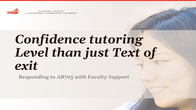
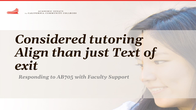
Confidence: Confidence -> Considered
Level: Level -> Align
